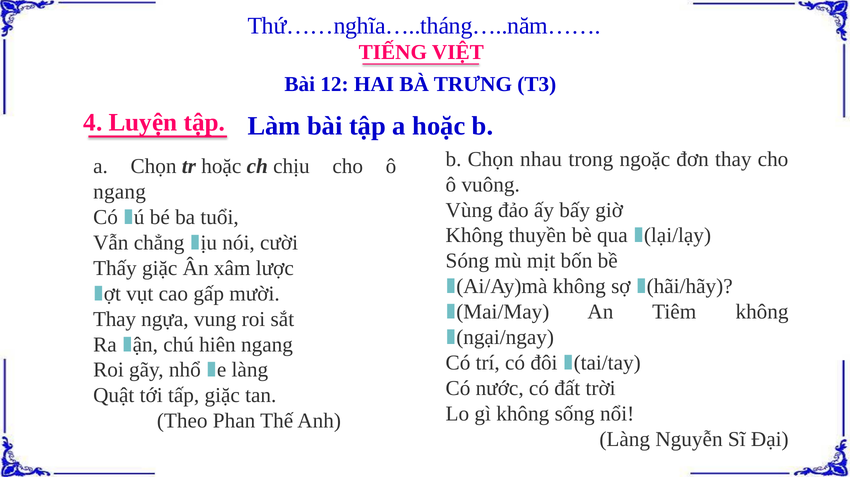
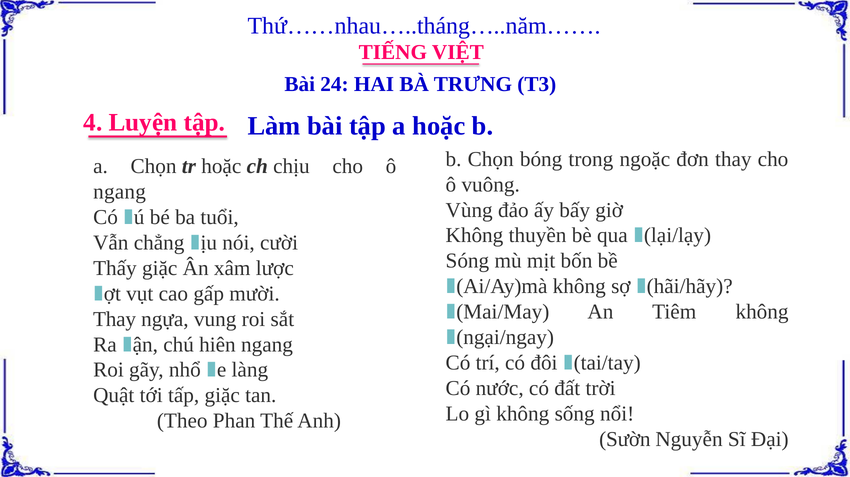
Thứ……nghĩa…..tháng…..năm……: Thứ……nghĩa…..tháng…..năm…… -> Thứ……nhau…..tháng…..năm……
12: 12 -> 24
nhau: nhau -> bóng
Làng at (625, 440): Làng -> Sườn
